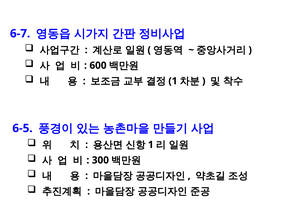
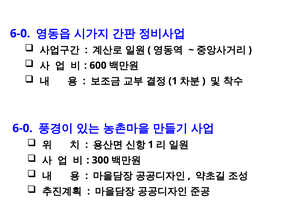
6-7 at (20, 33): 6-7 -> 6-0
6-5 at (22, 128): 6-5 -> 6-0
